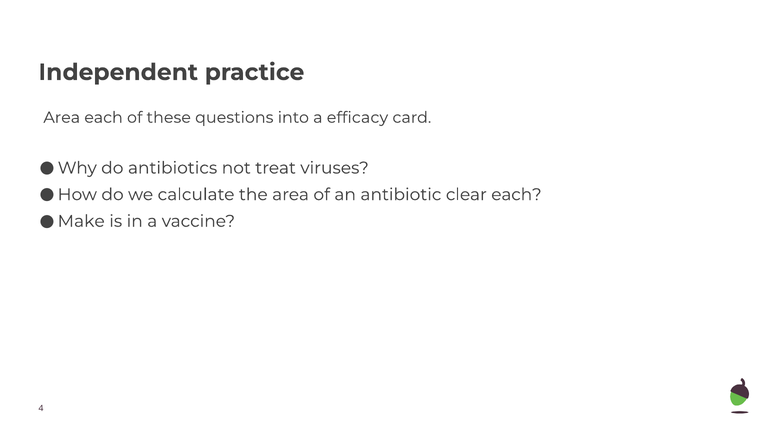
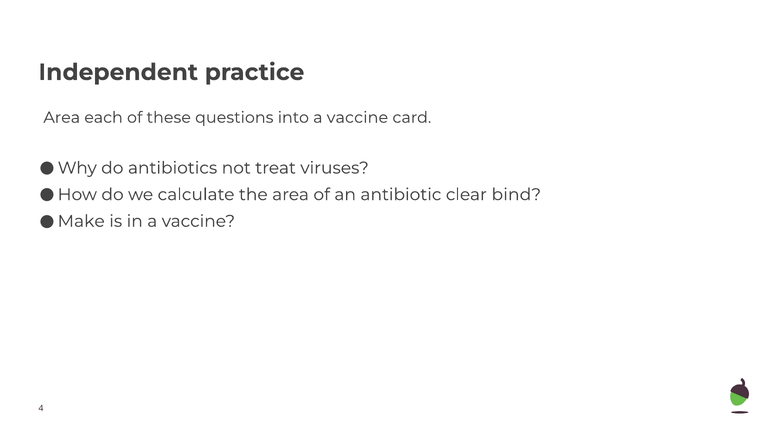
into a efficacy: efficacy -> vaccine
clear each: each -> bind
